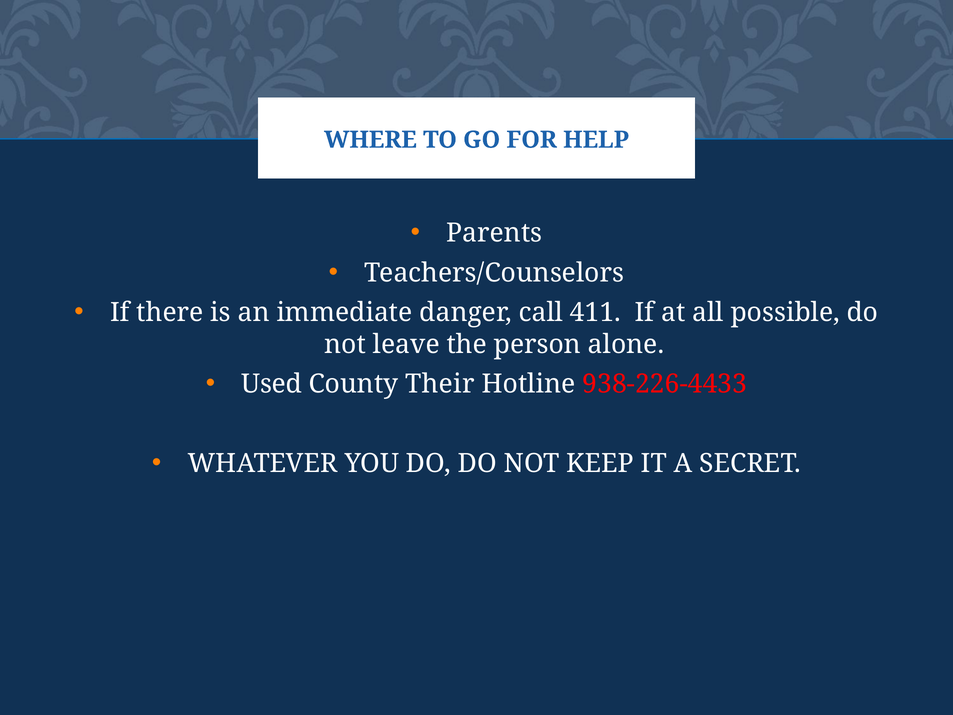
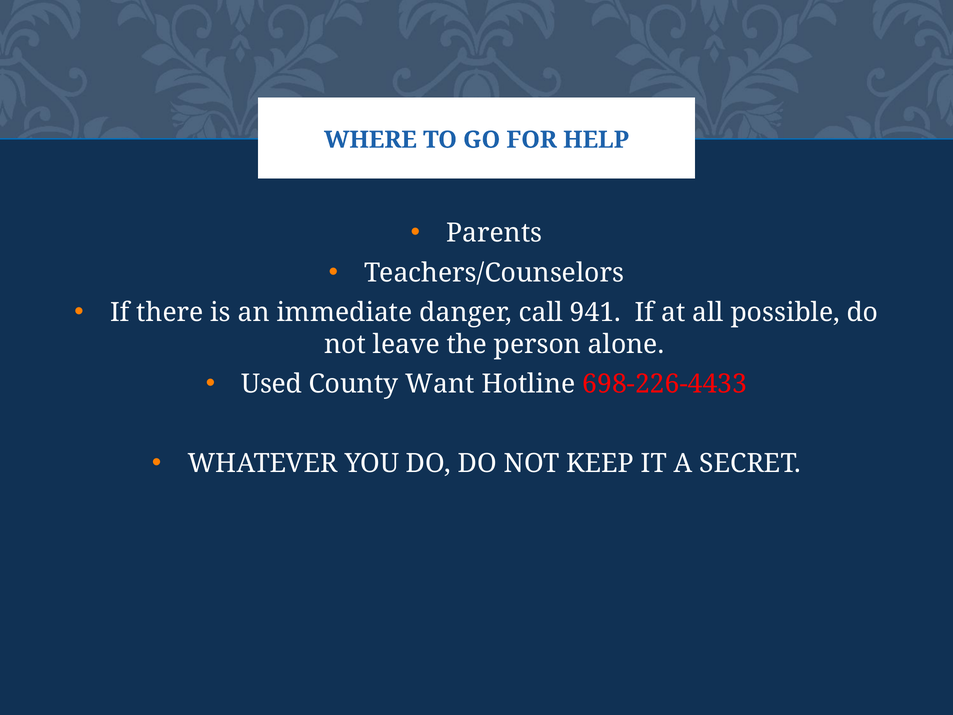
411: 411 -> 941
Their: Their -> Want
938-226-4433: 938-226-4433 -> 698-226-4433
